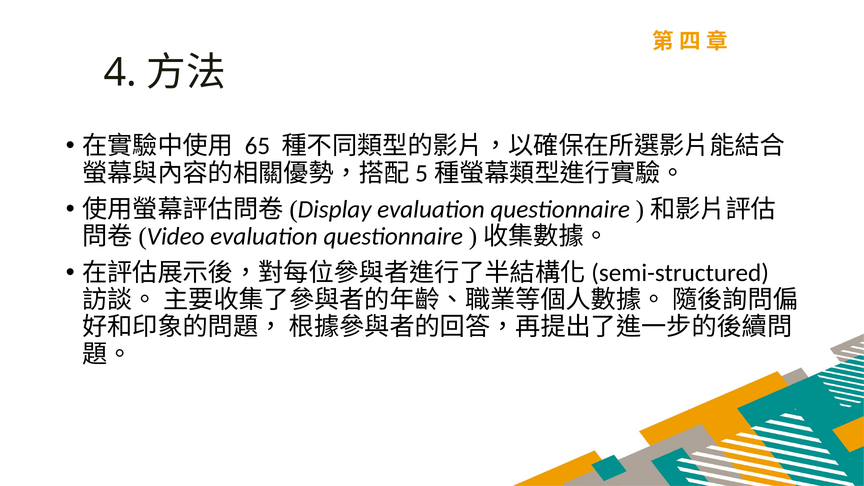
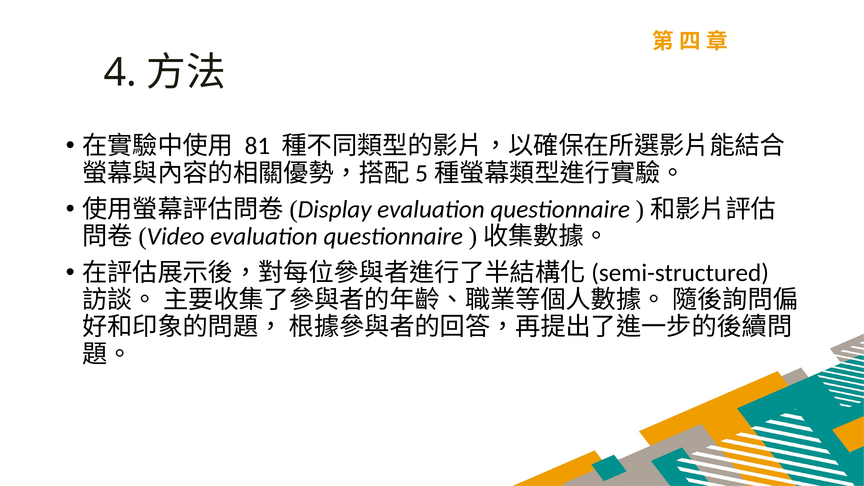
65: 65 -> 81
